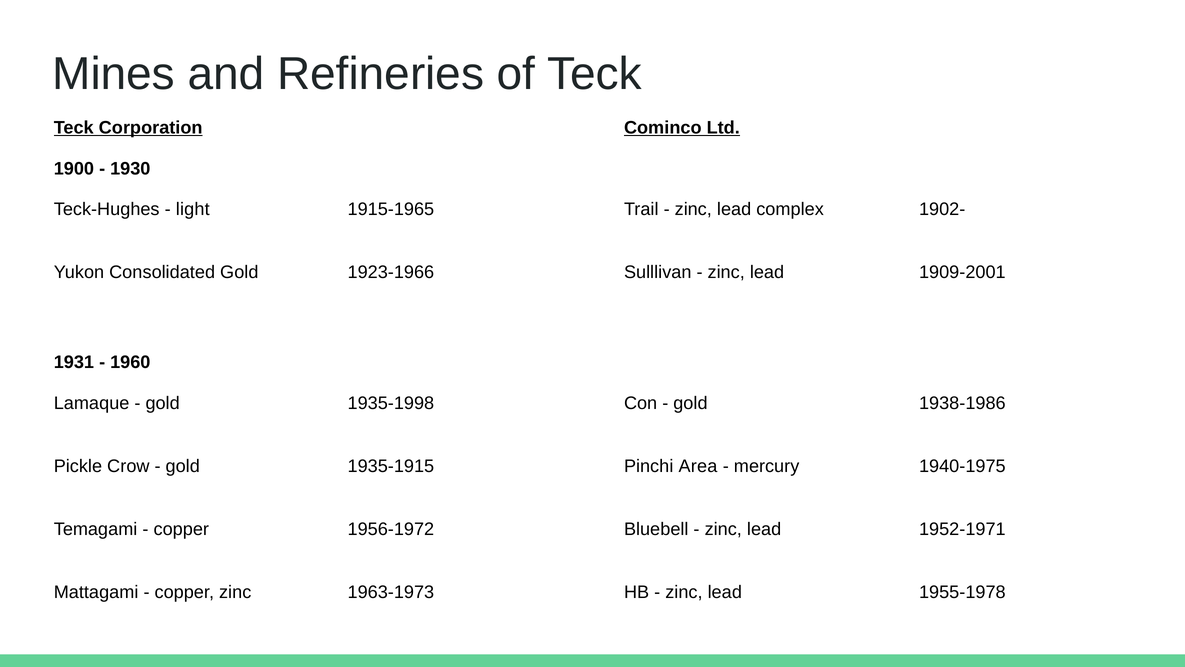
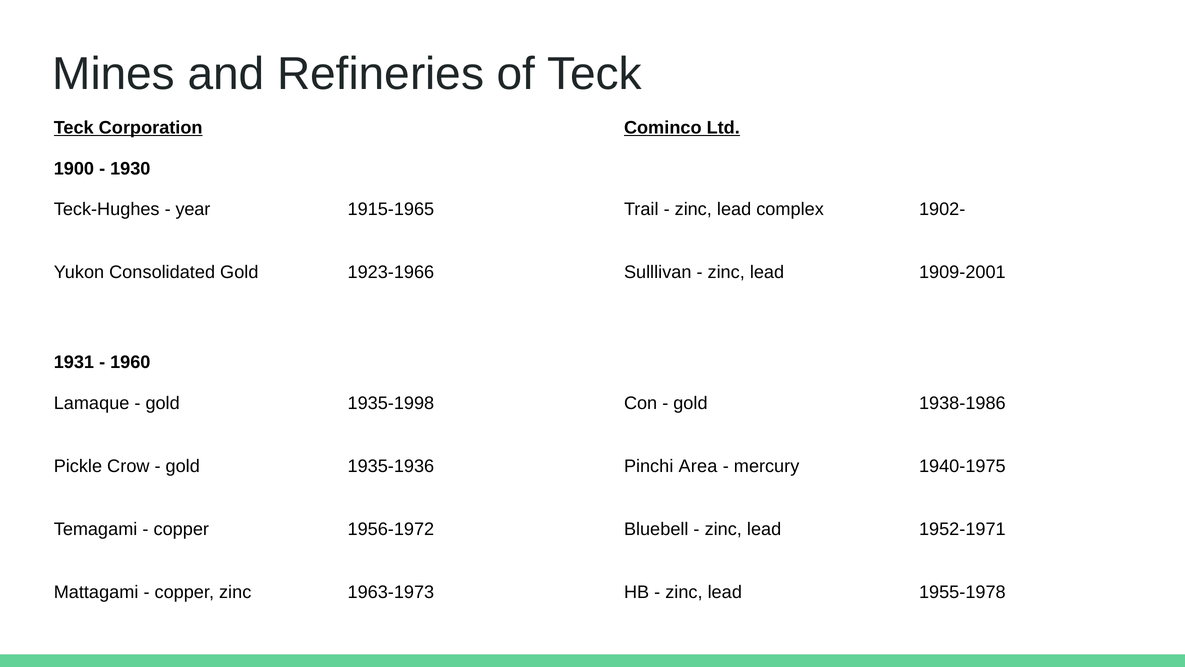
light: light -> year
1935-1915: 1935-1915 -> 1935-1936
